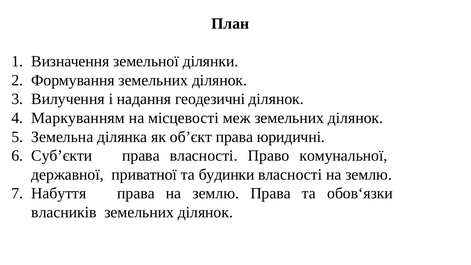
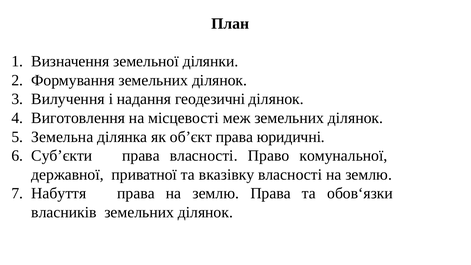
Маркуванням: Маркуванням -> Виготовлення
будинки: будинки -> вказівку
